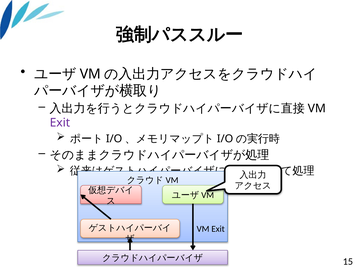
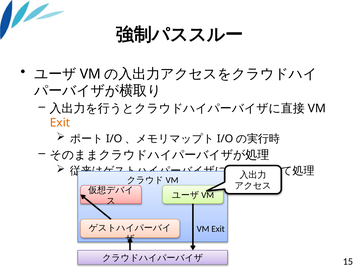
Exit at (60, 123) colour: purple -> orange
